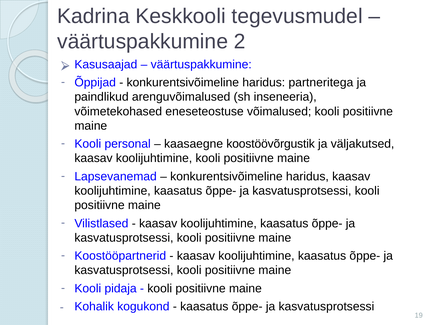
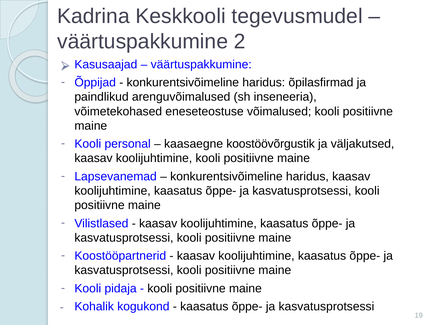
partneritega: partneritega -> õpilasfirmad
